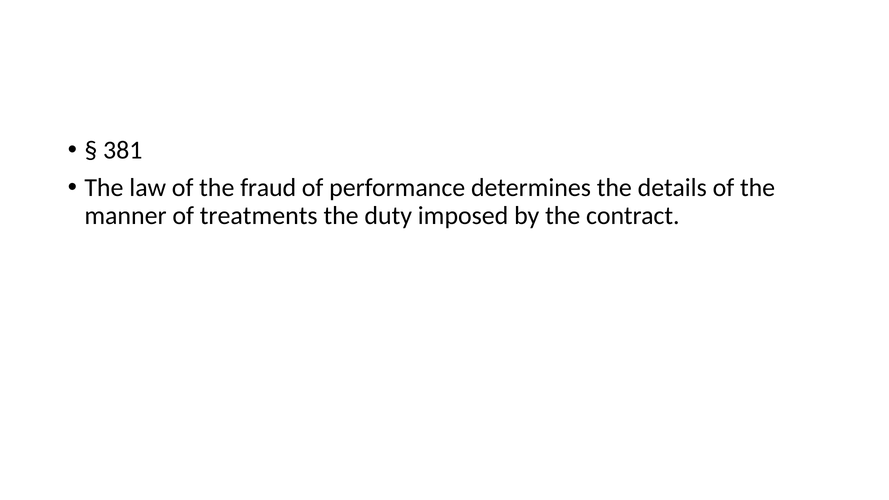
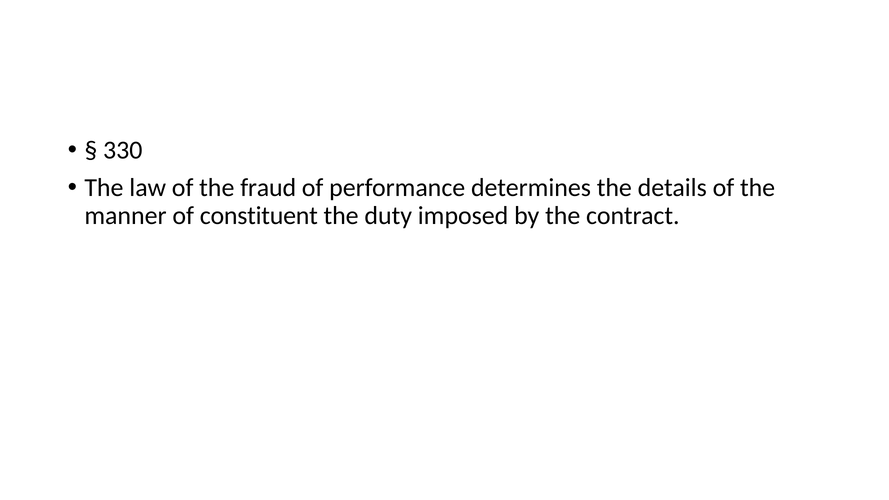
381: 381 -> 330
treatments: treatments -> constituent
